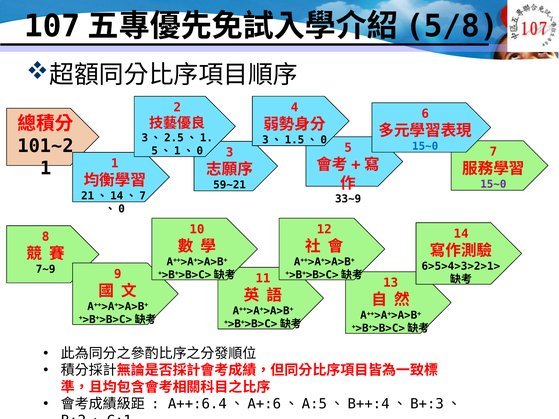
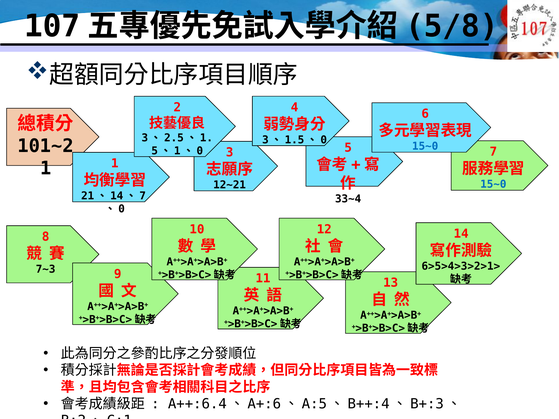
15~0 at (493, 184) colour: purple -> blue
59~21: 59~21 -> 12~21
33~9: 33~9 -> 33~4
7~9: 7~9 -> 7~3
